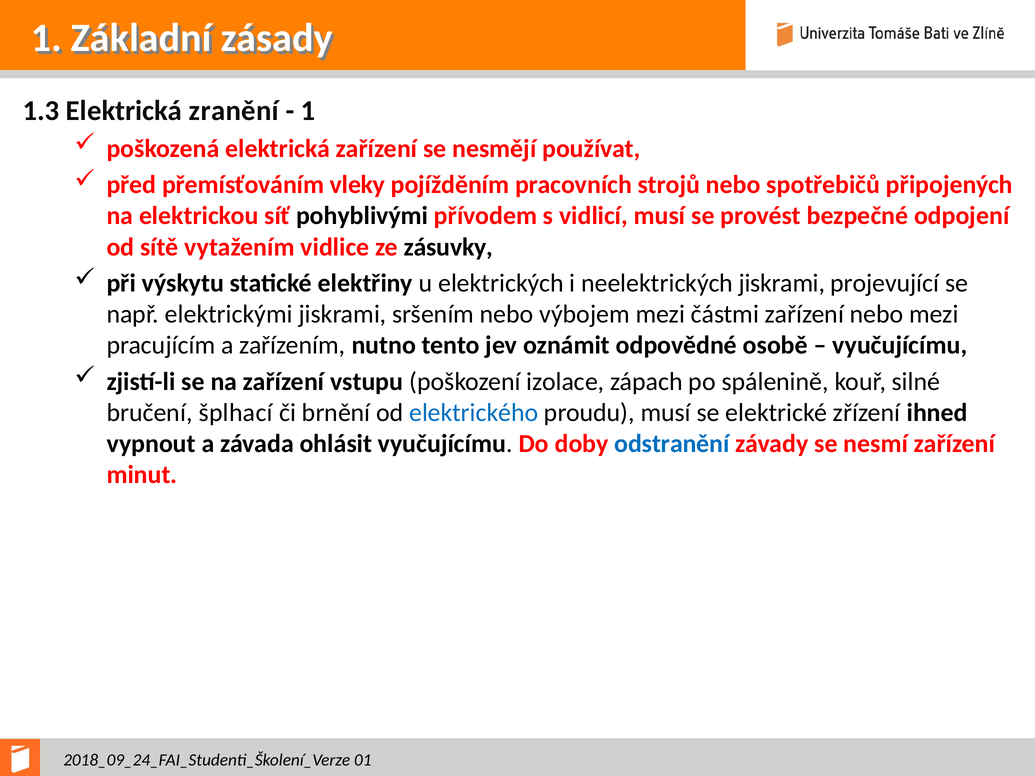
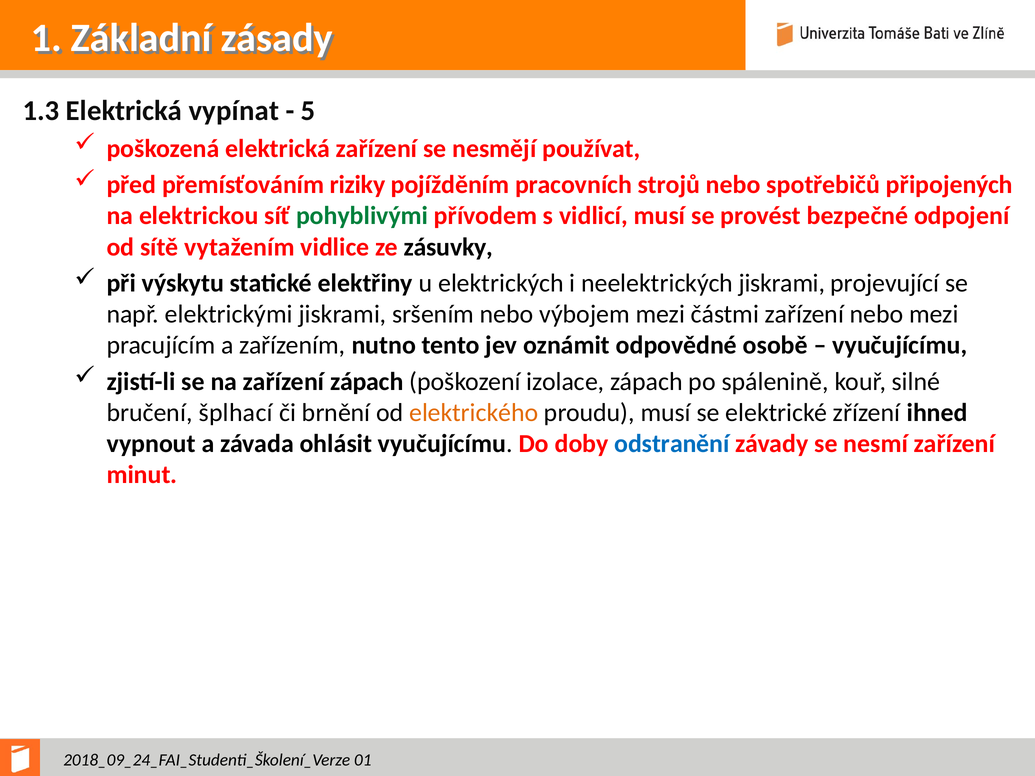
zranění: zranění -> vypínat
1 at (308, 111): 1 -> 5
vleky: vleky -> riziky
pohyblivými colour: black -> green
zařízení vstupu: vstupu -> zápach
elektrického colour: blue -> orange
